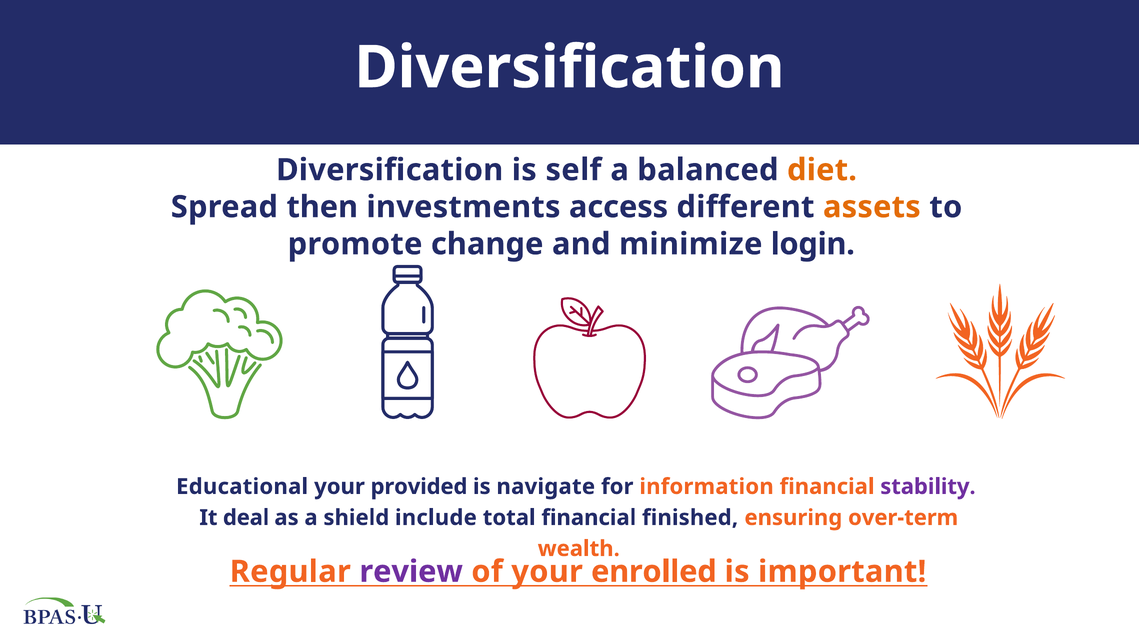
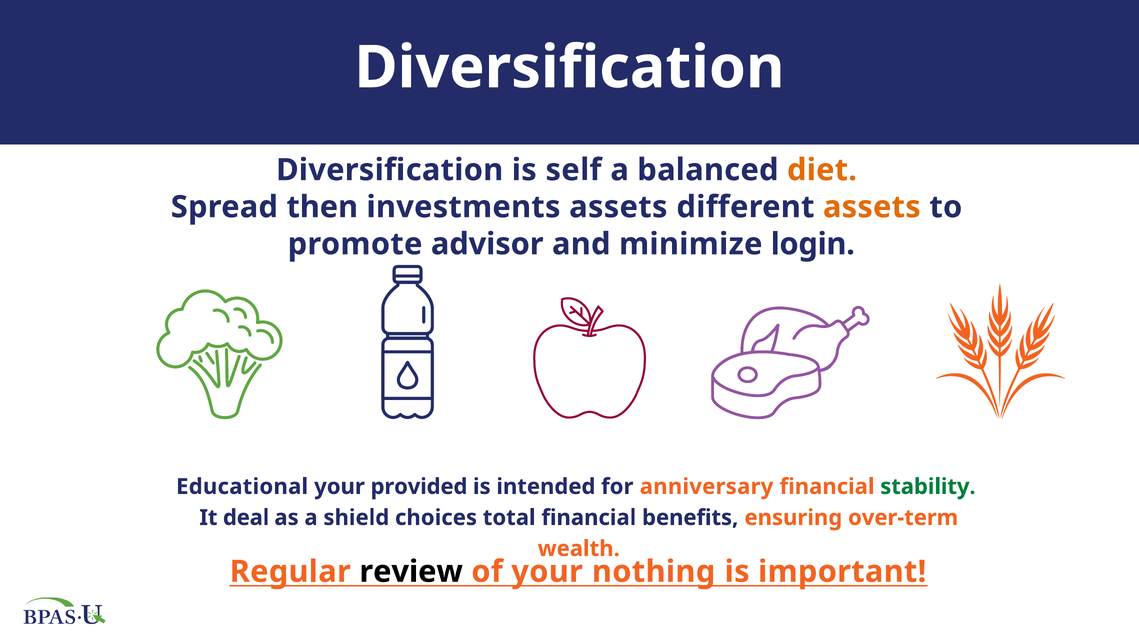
investments access: access -> assets
change: change -> advisor
navigate: navigate -> intended
information: information -> anniversary
stability colour: purple -> green
include: include -> choices
finished: finished -> benefits
review colour: purple -> black
enrolled: enrolled -> nothing
